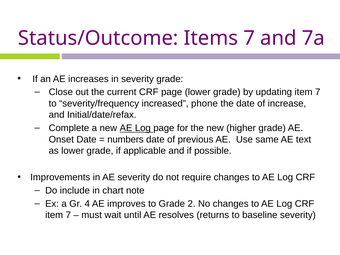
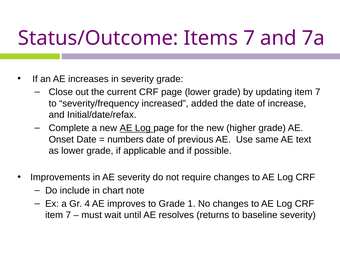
phone: phone -> added
2: 2 -> 1
